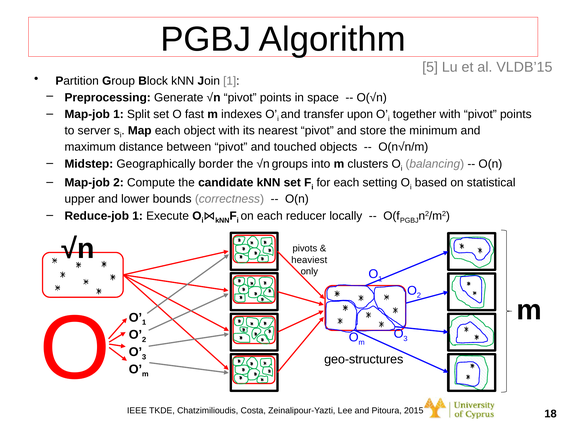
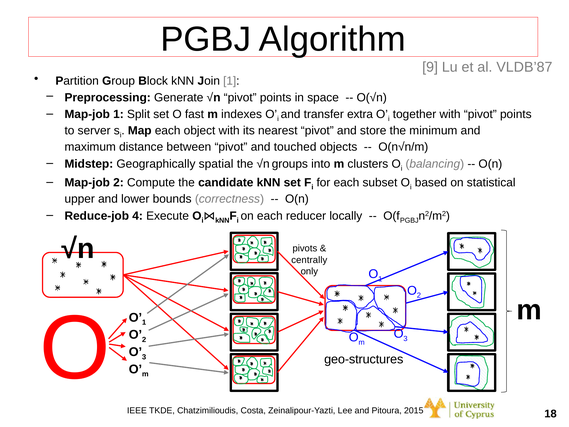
5: 5 -> 9
VLDB’15: VLDB’15 -> VLDB’87
upon: upon -> extra
border: border -> spatial
setting: setting -> subset
Reduce-job 1: 1 -> 4
heaviest: heaviest -> centrally
